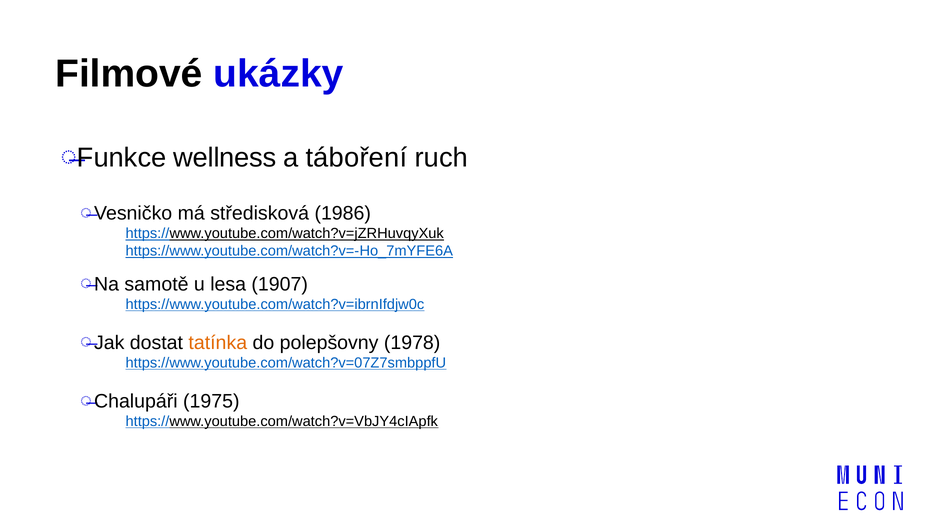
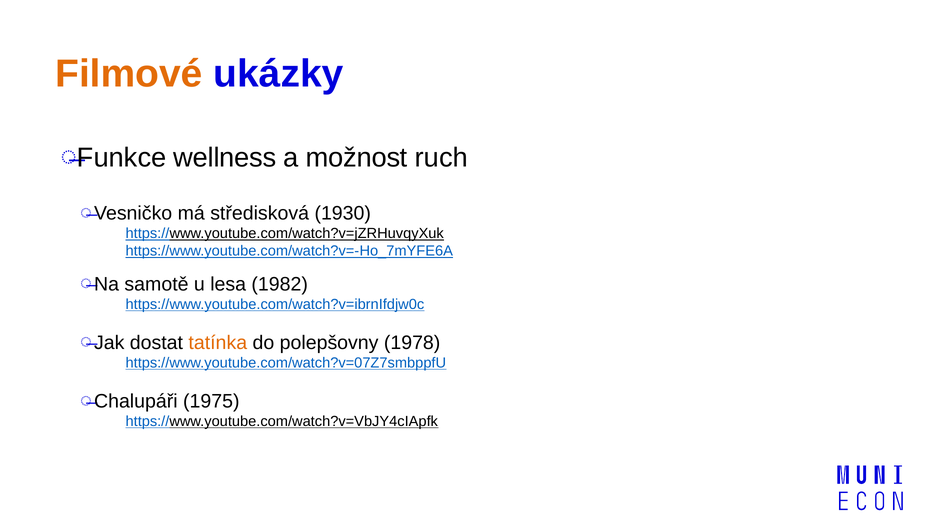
Filmové colour: black -> orange
táboření: táboření -> možnost
1986: 1986 -> 1930
1907: 1907 -> 1982
